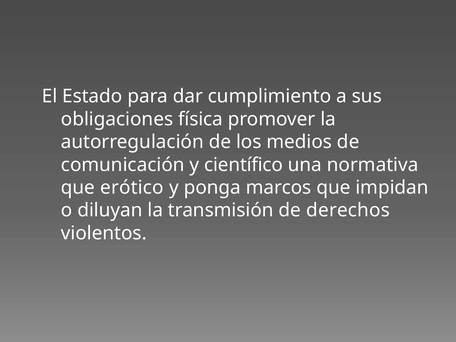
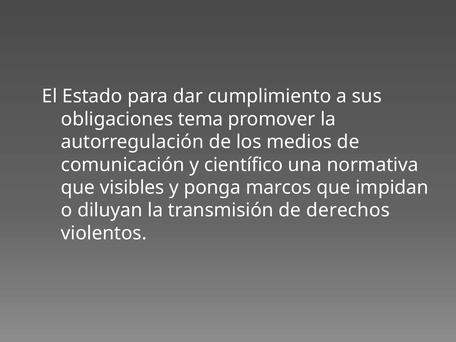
física: física -> tema
erótico: erótico -> visibles
